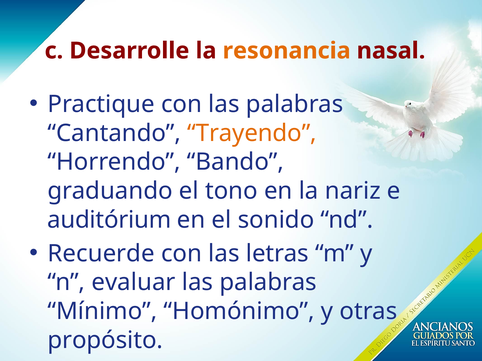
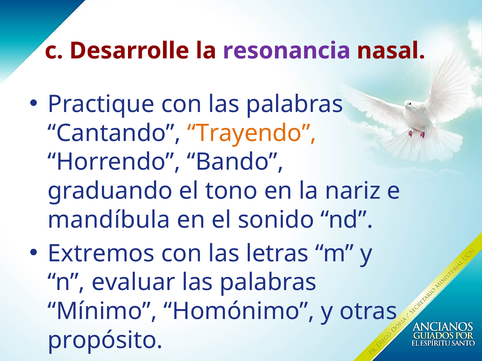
resonancia colour: orange -> purple
auditórium: auditórium -> mandíbula
Recuerde: Recuerde -> Extremos
